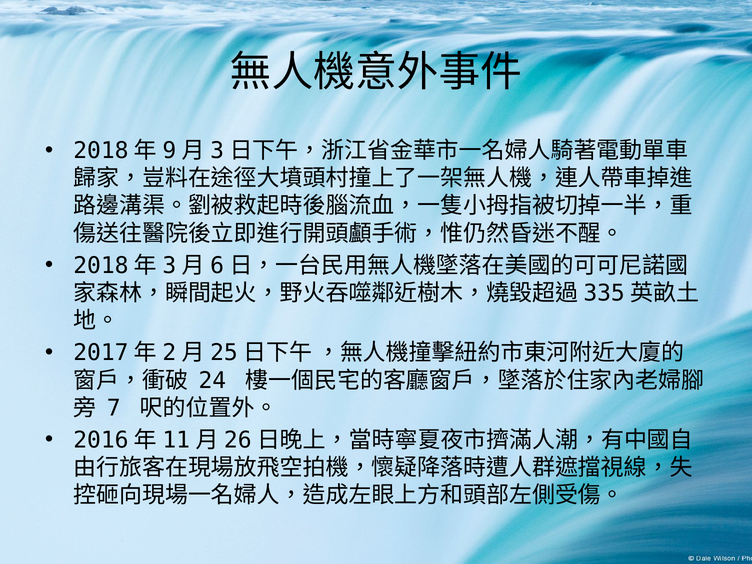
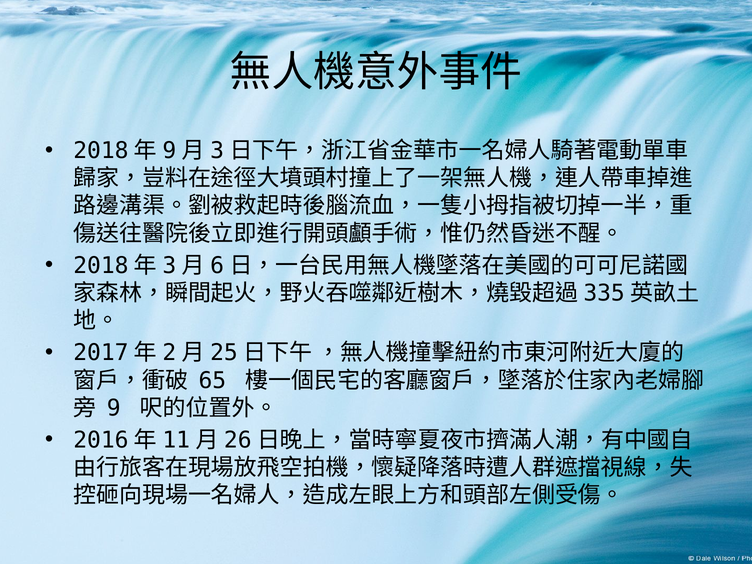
24: 24 -> 65
7: 7 -> 9
